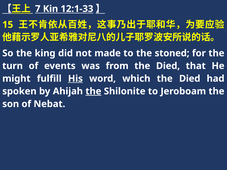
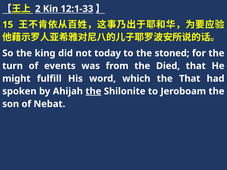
7: 7 -> 2
made: made -> today
His underline: present -> none
which the Died: Died -> That
